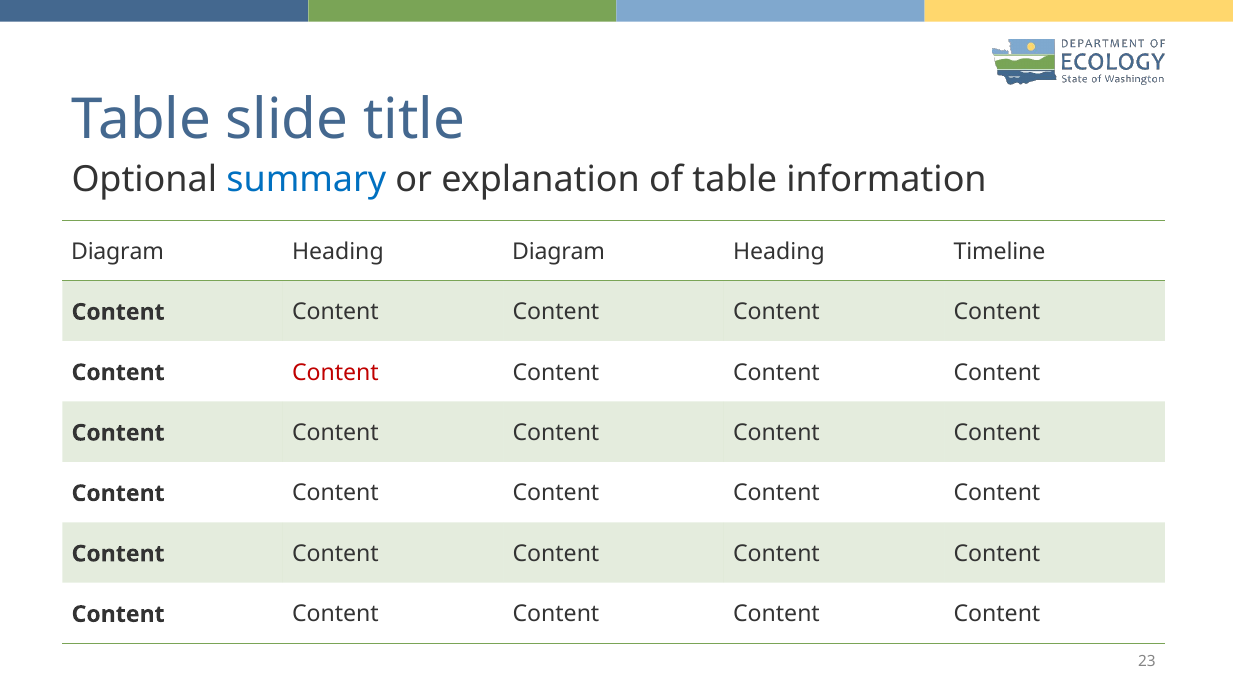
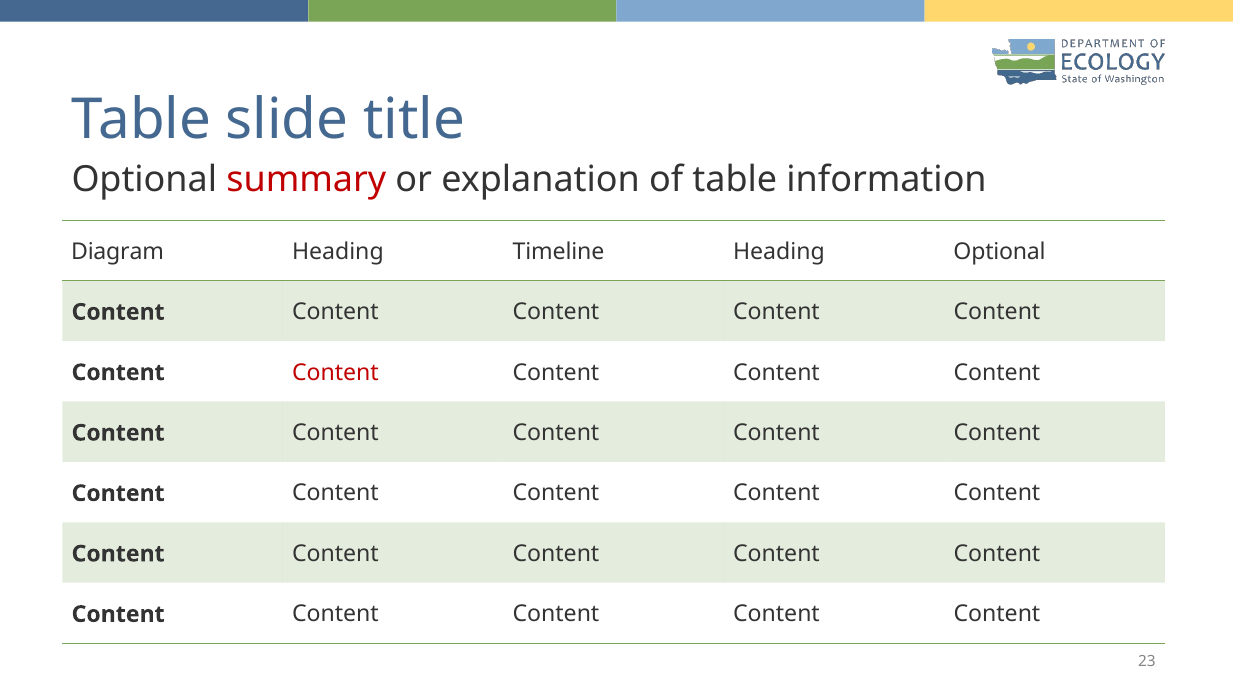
summary colour: blue -> red
Heading Diagram: Diagram -> Timeline
Heading Timeline: Timeline -> Optional
